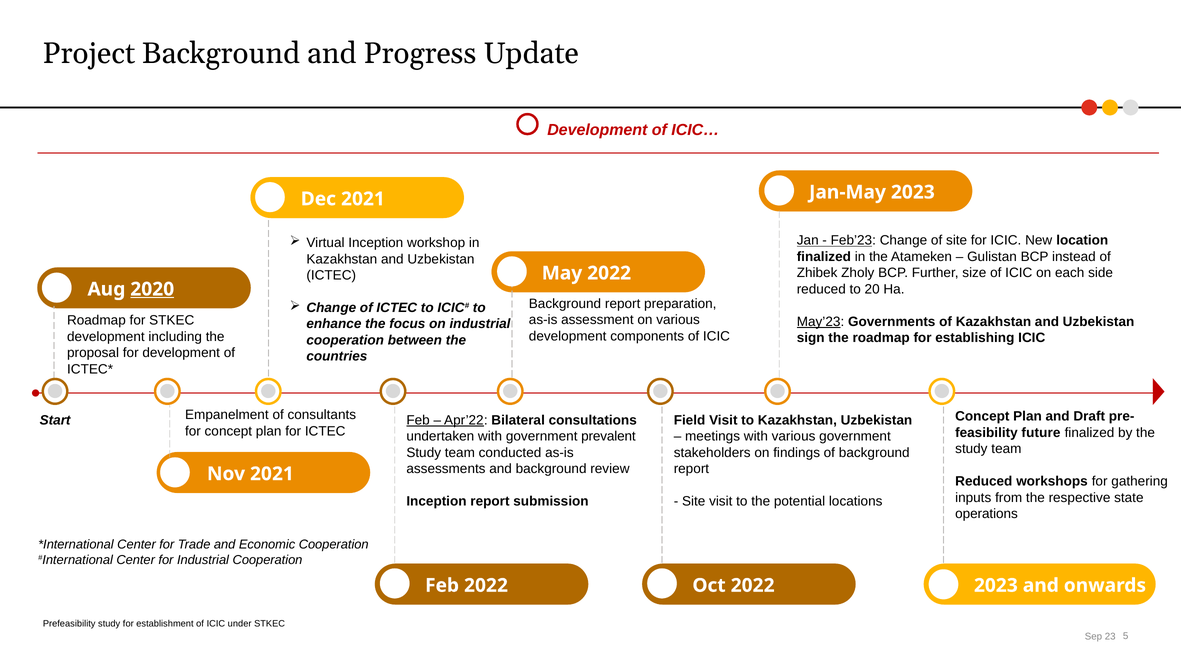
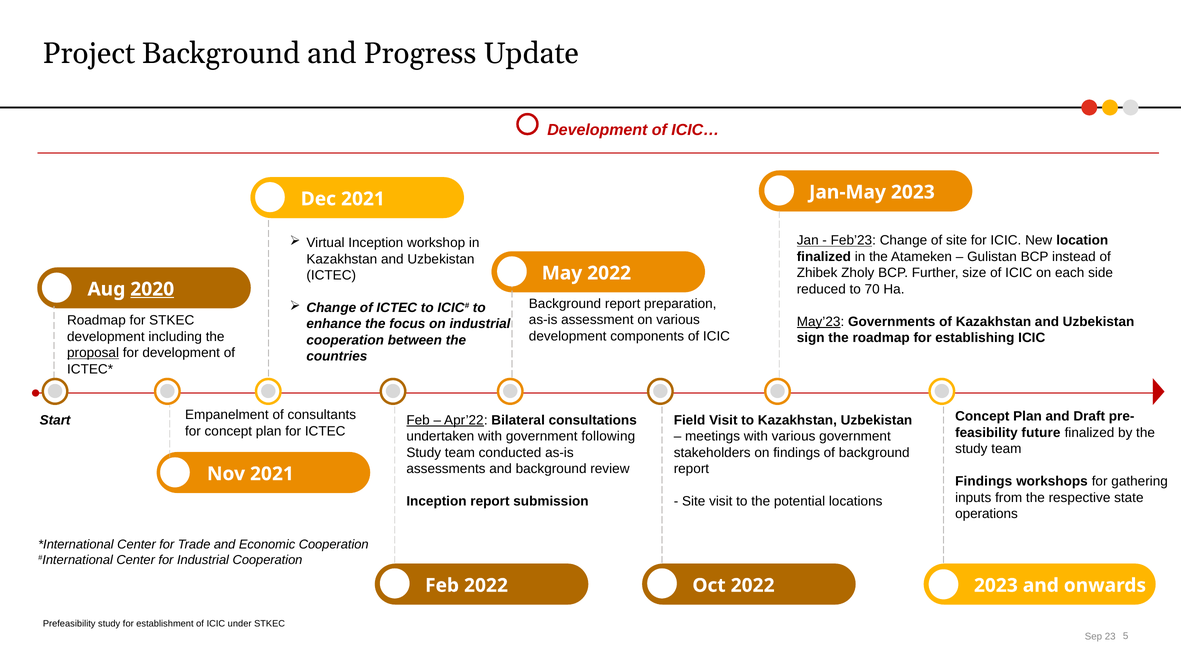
20: 20 -> 70
proposal underline: none -> present
prevalent: prevalent -> following
Reduced at (984, 482): Reduced -> Findings
